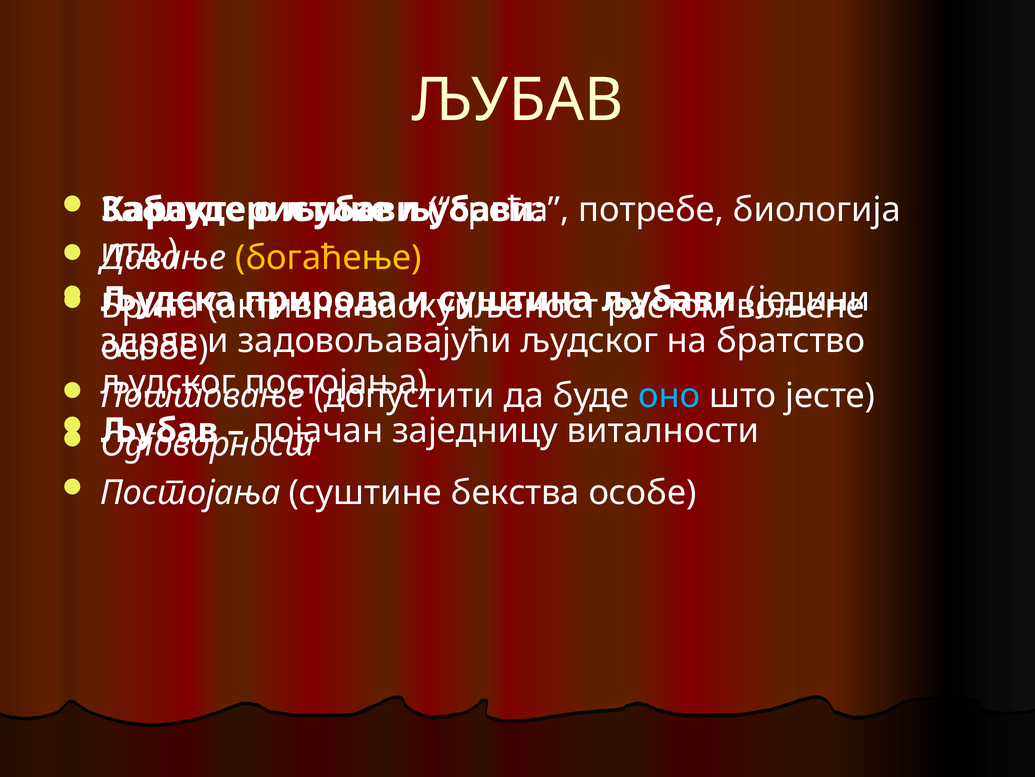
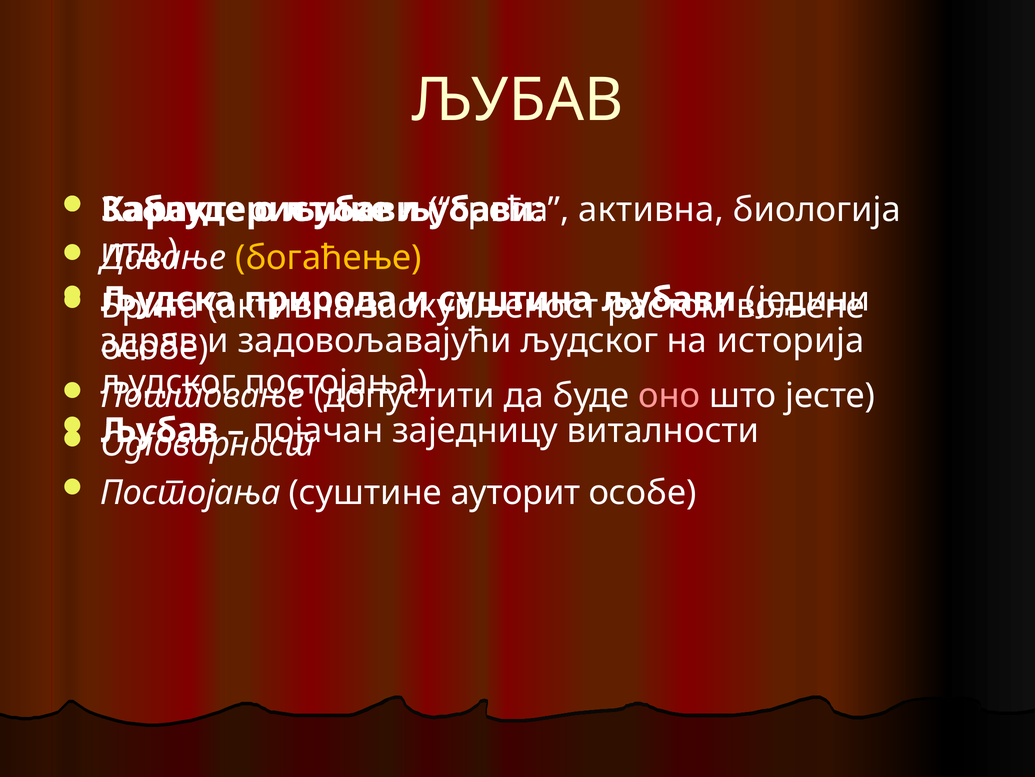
потребе at (651, 209): потребе -> активна
братство: братство -> историја
оно colour: light blue -> pink
бекства: бекства -> ауторит
